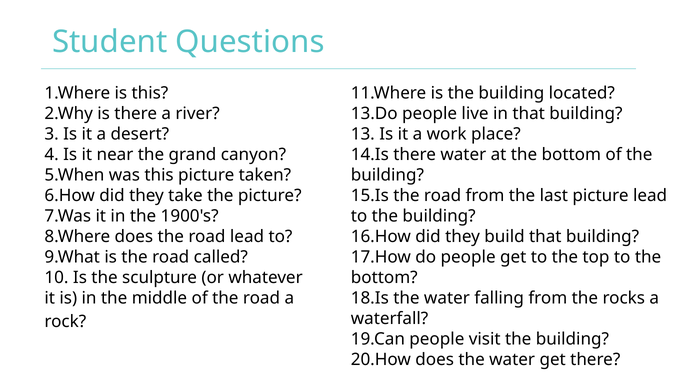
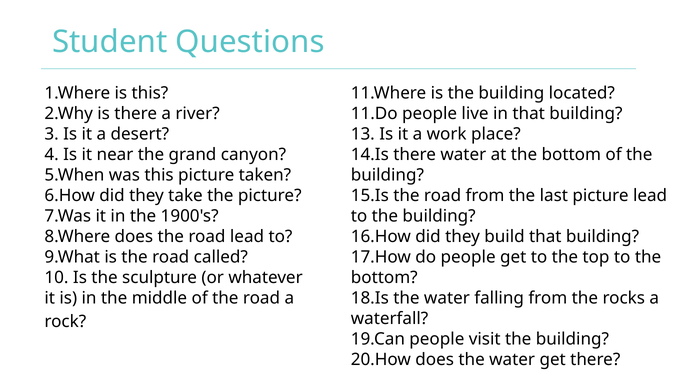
13.Do: 13.Do -> 11.Do
